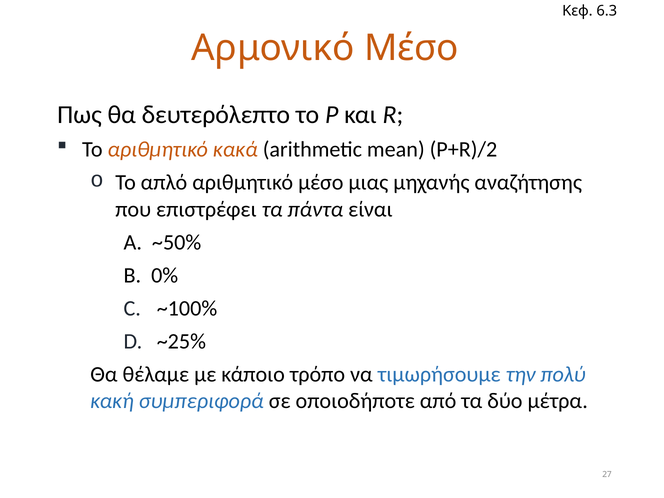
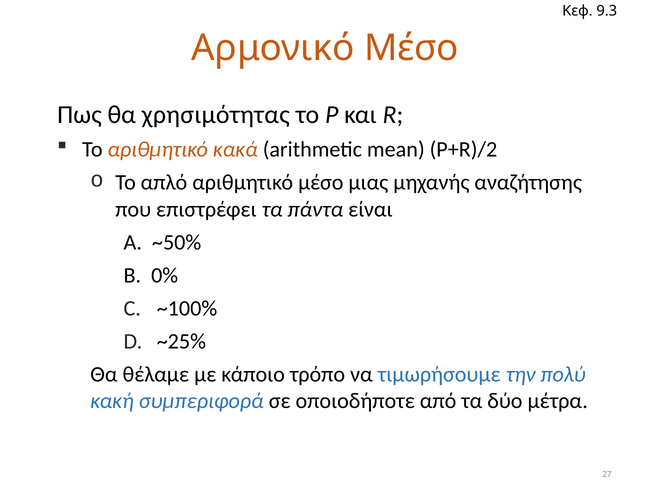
6.3: 6.3 -> 9.3
δευτερόλεπτο: δευτερόλεπτο -> χρησιμότητας
